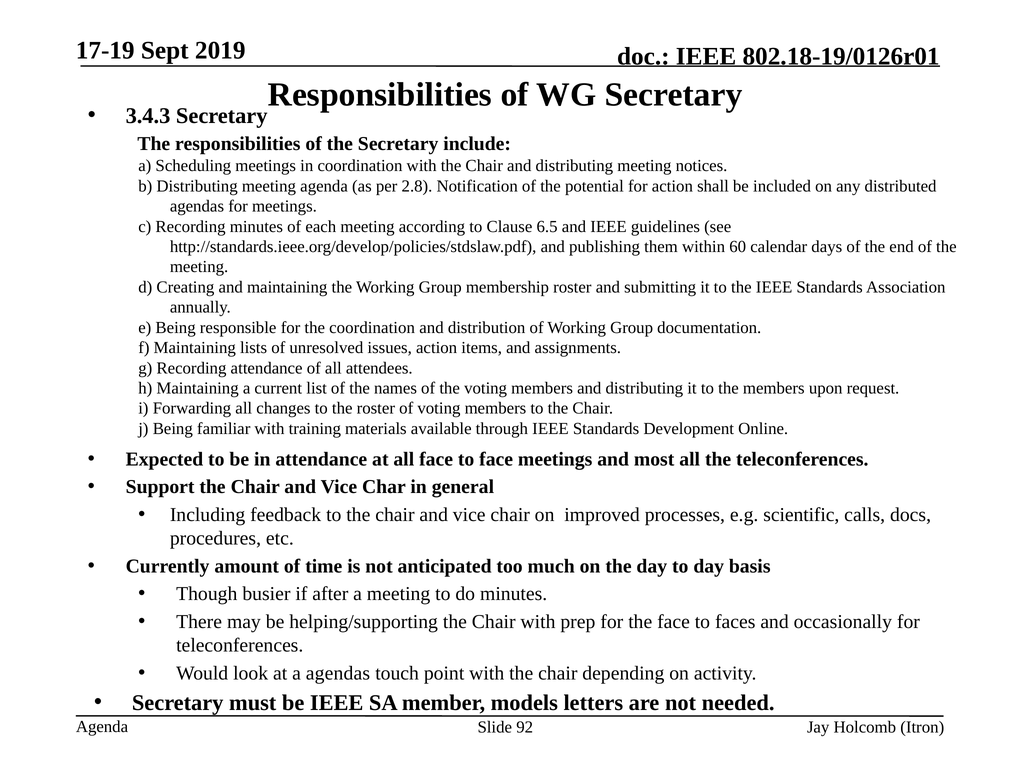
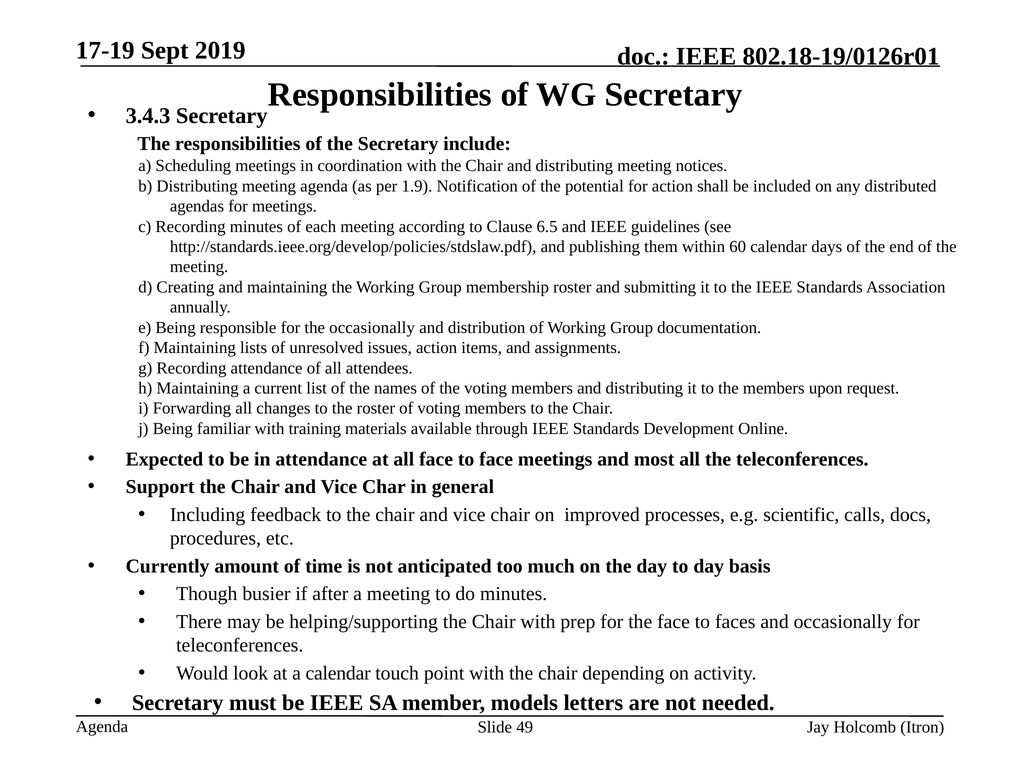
2.8: 2.8 -> 1.9
the coordination: coordination -> occasionally
a agendas: agendas -> calendar
92: 92 -> 49
